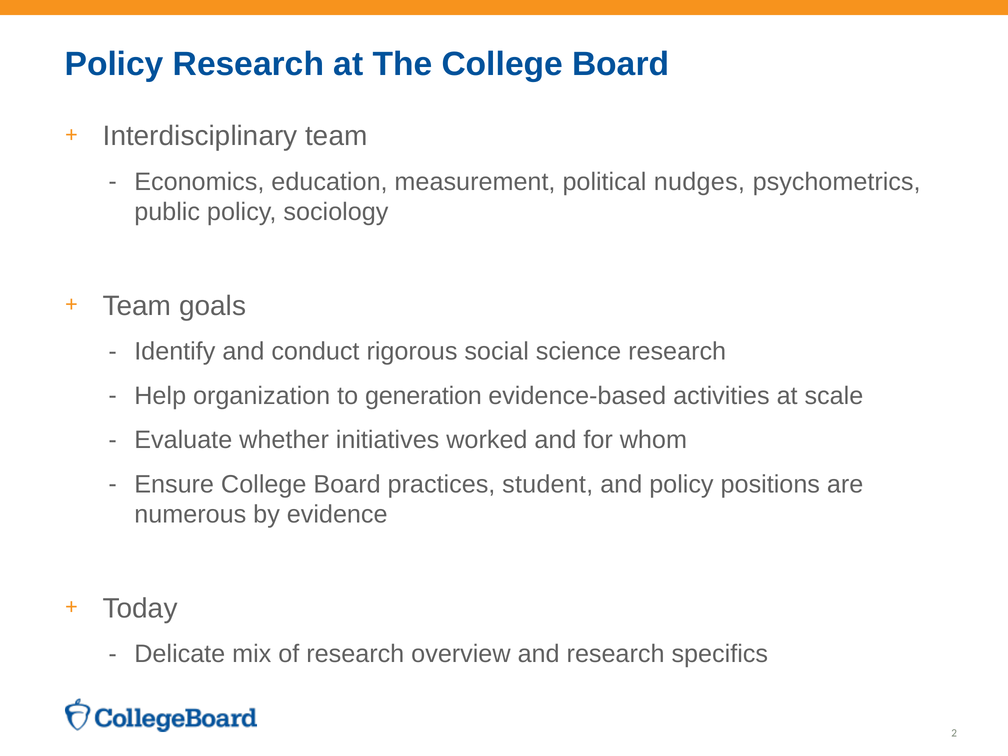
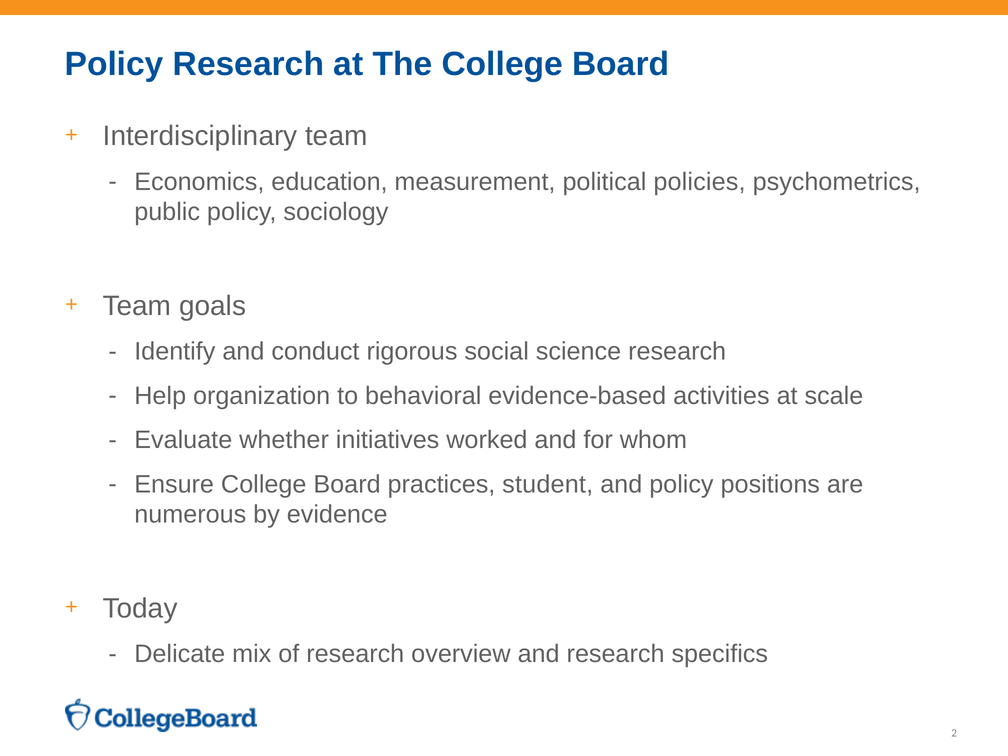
nudges: nudges -> policies
generation: generation -> behavioral
